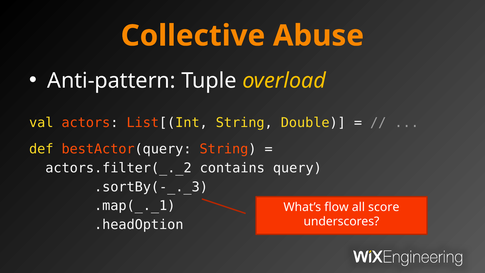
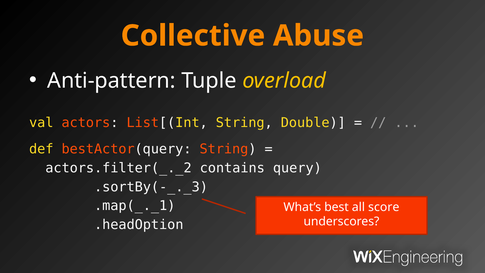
flow: flow -> best
